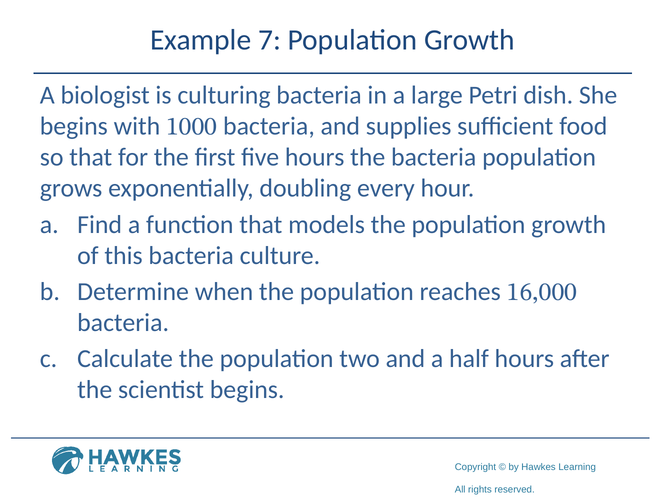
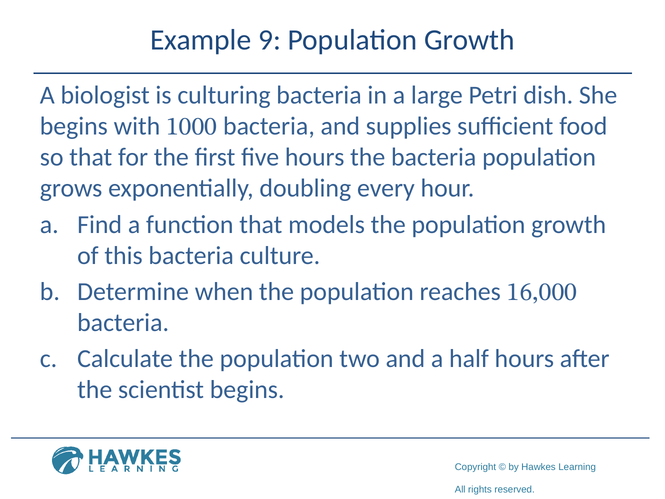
7: 7 -> 9
